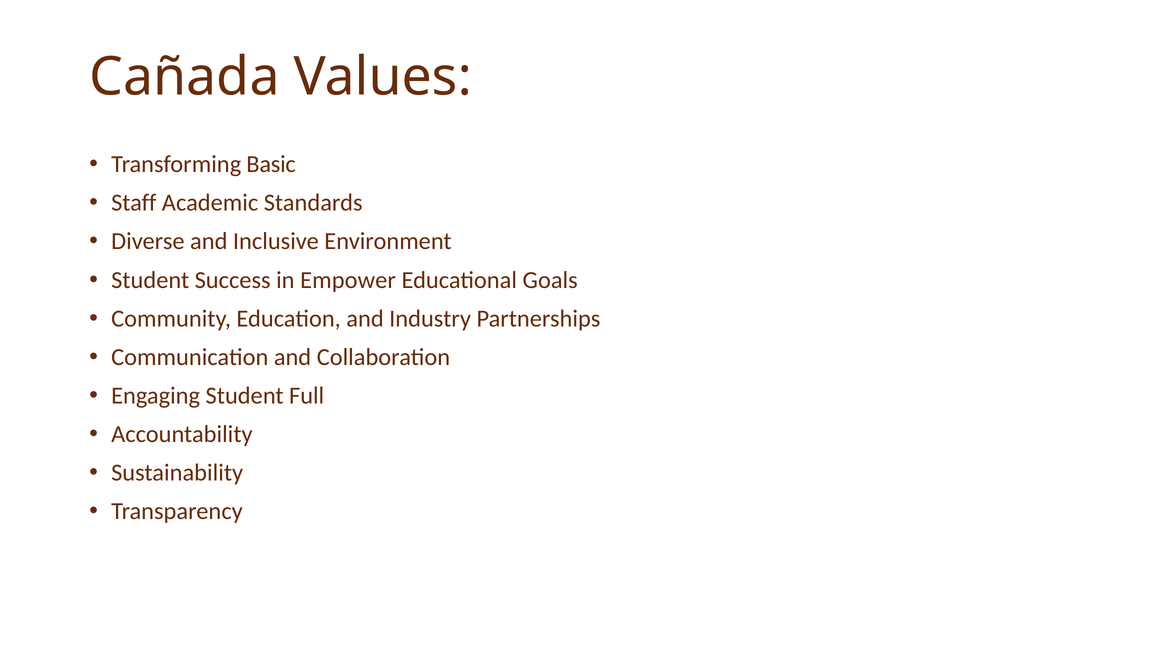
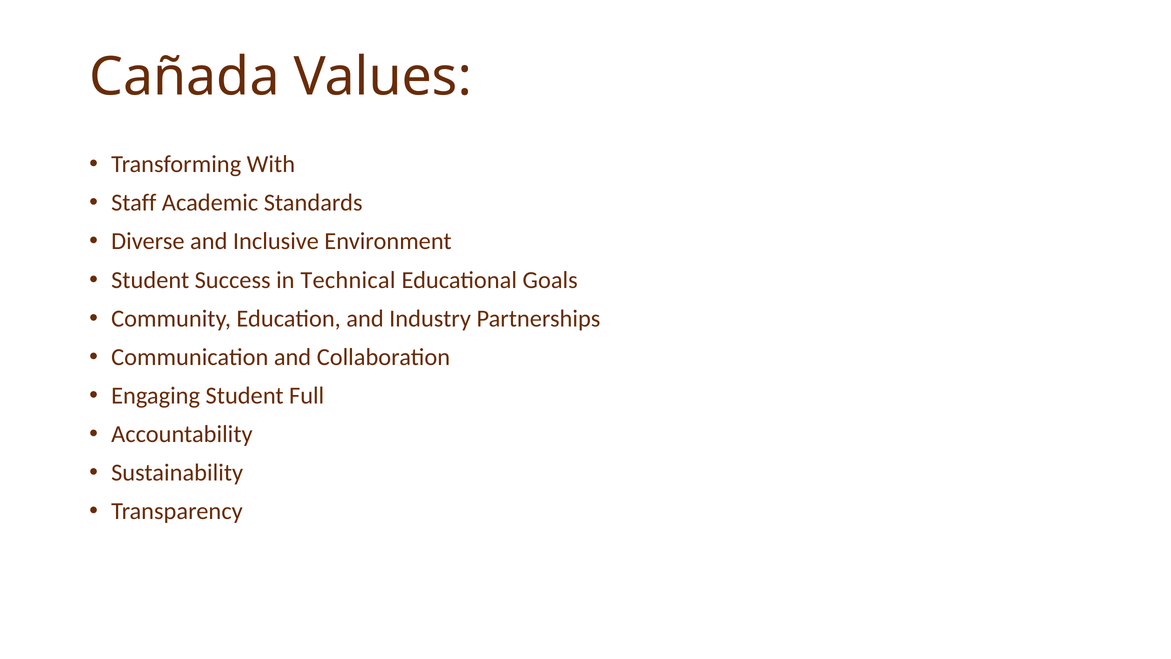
Basic: Basic -> With
Empower: Empower -> Technical
